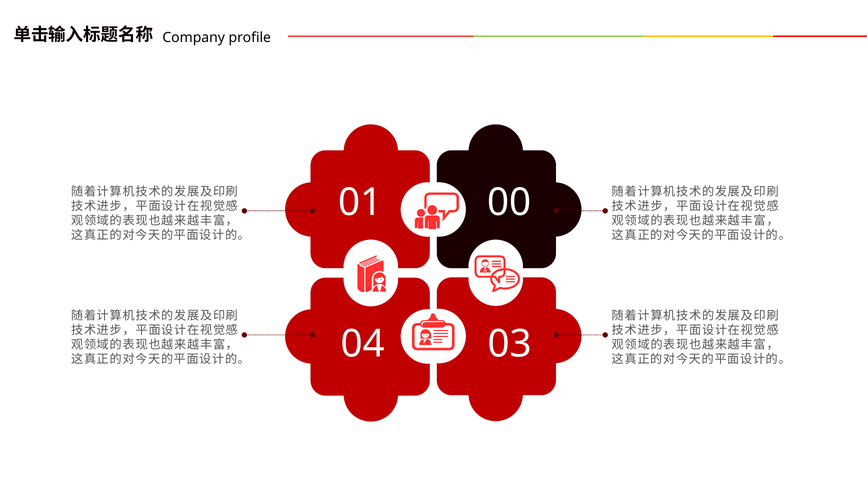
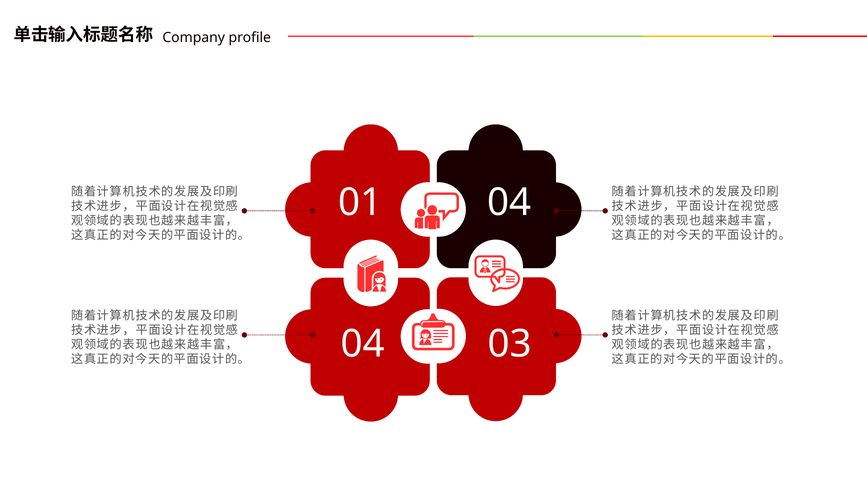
01 00: 00 -> 04
